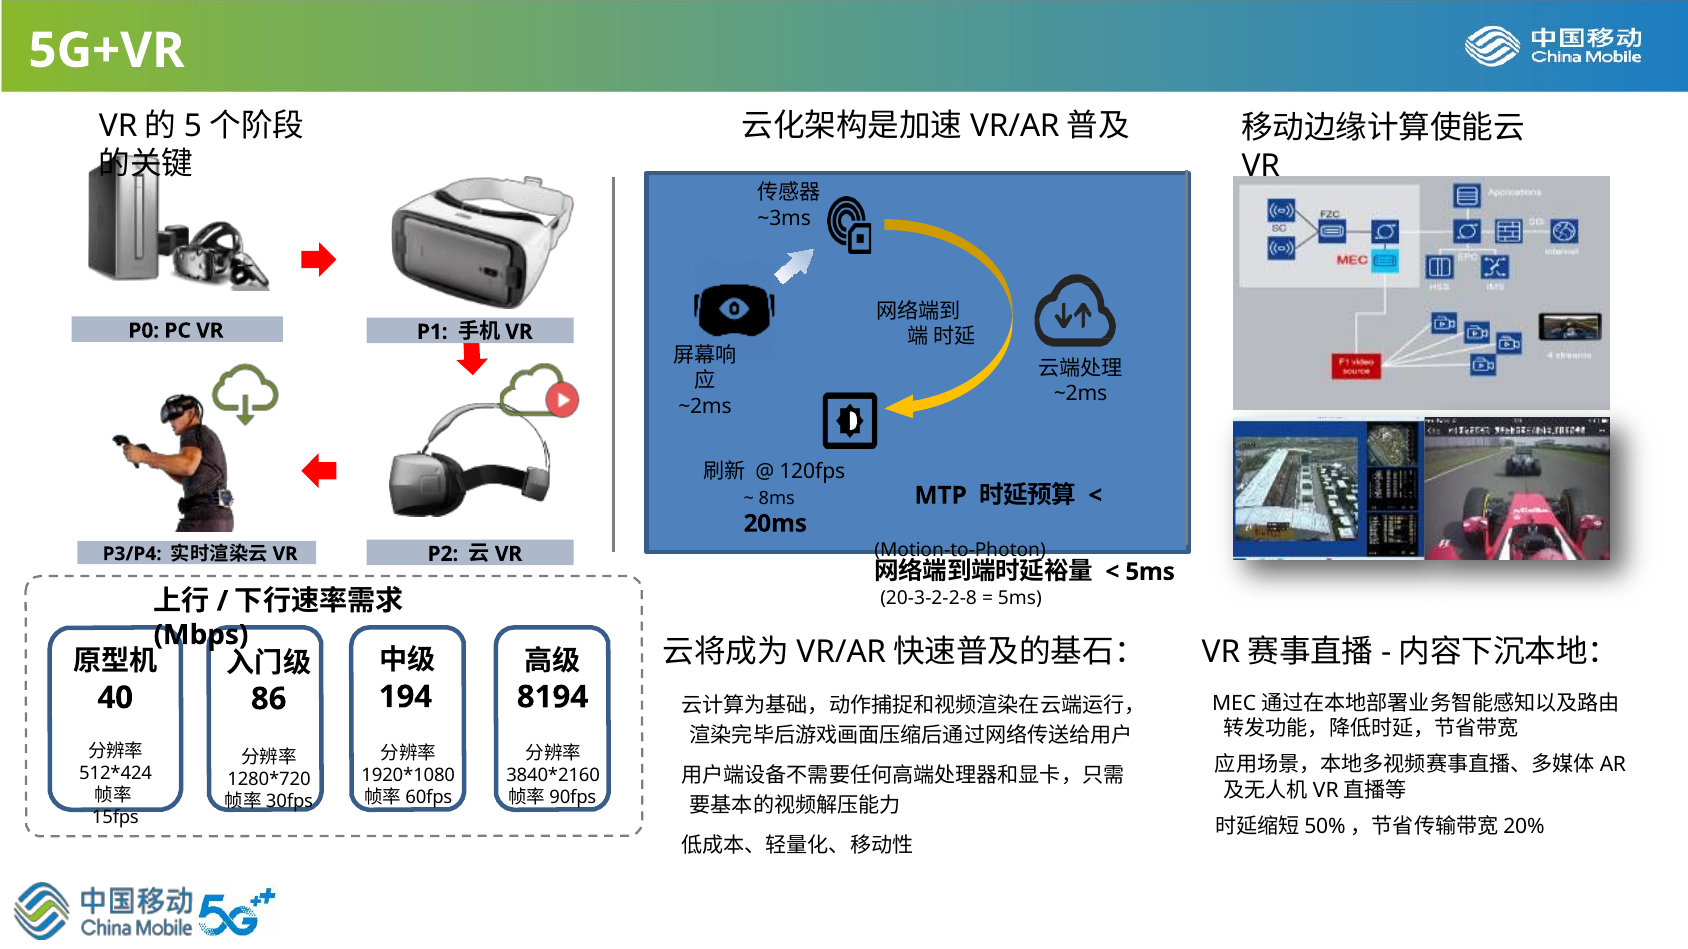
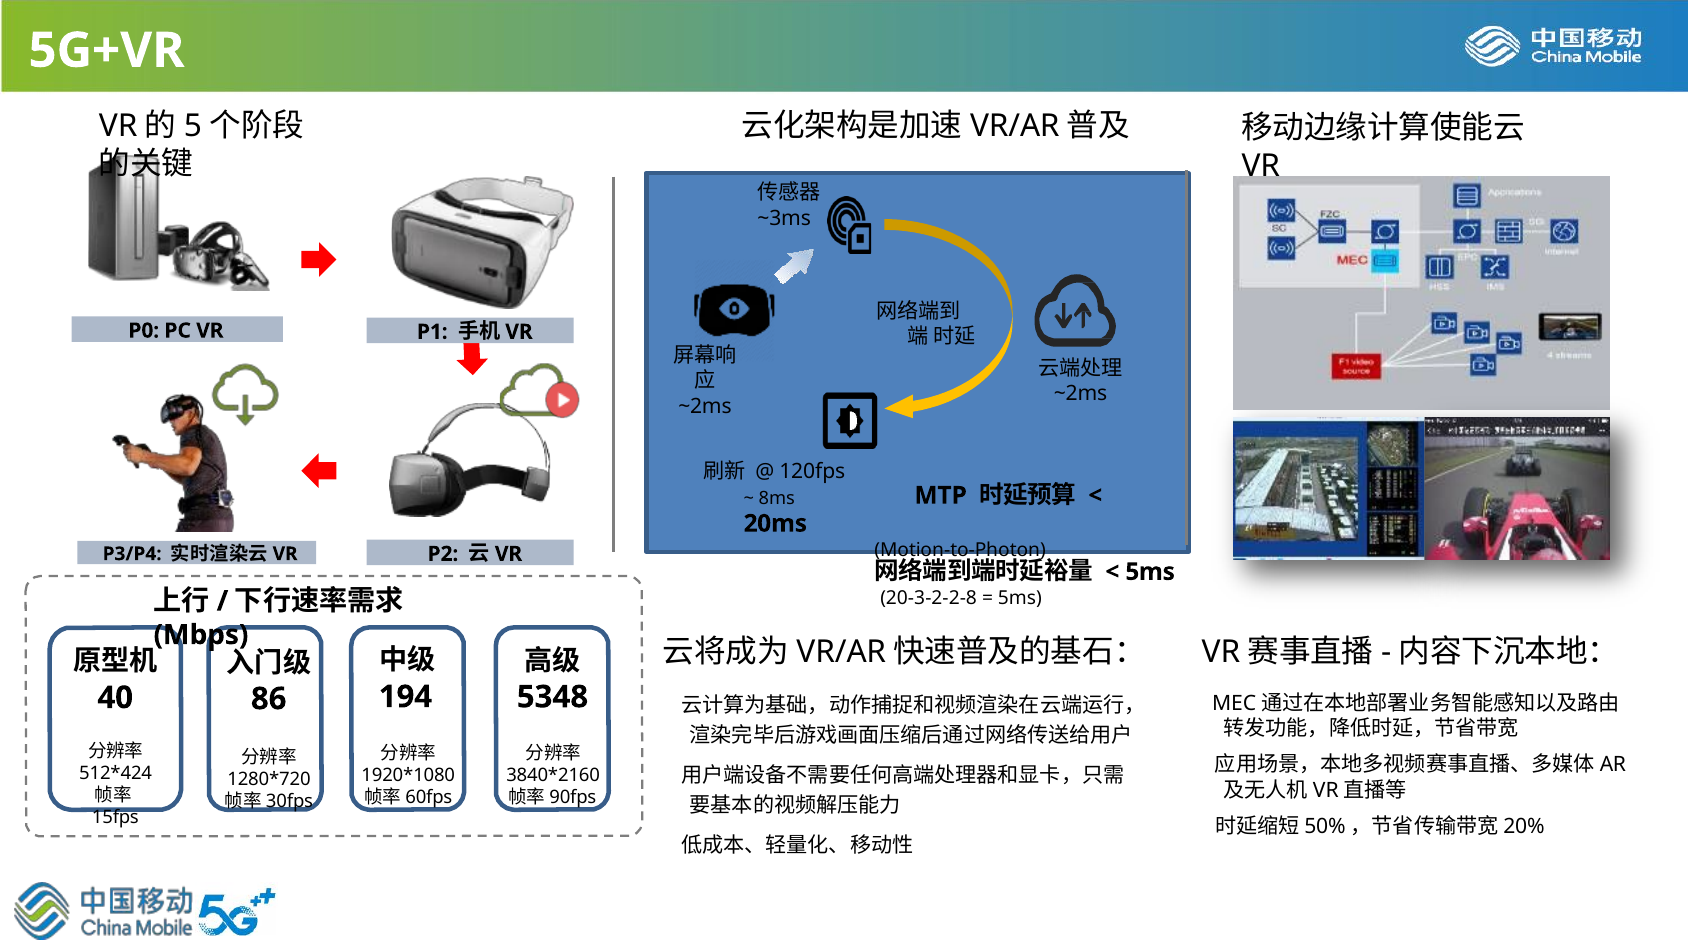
8194: 8194 -> 5348
